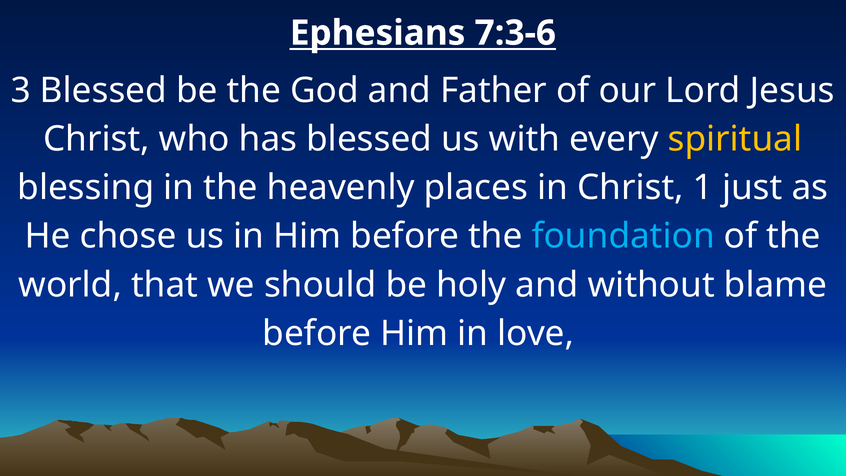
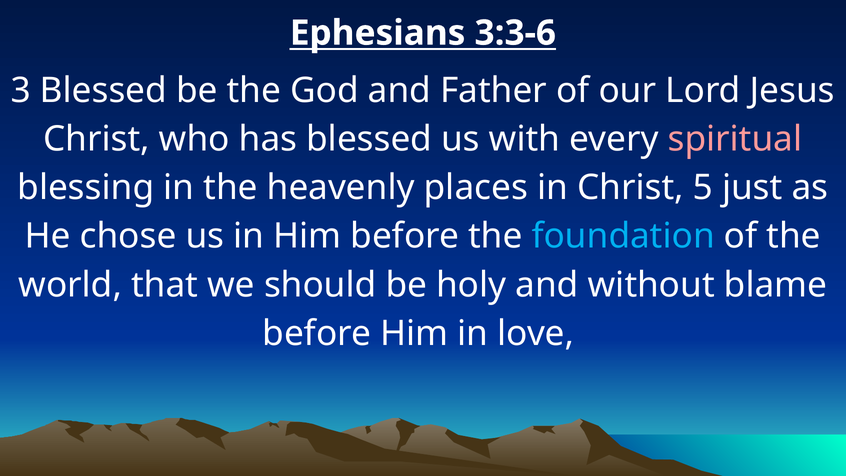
7:3-6: 7:3-6 -> 3:3-6
spiritual colour: yellow -> pink
1: 1 -> 5
